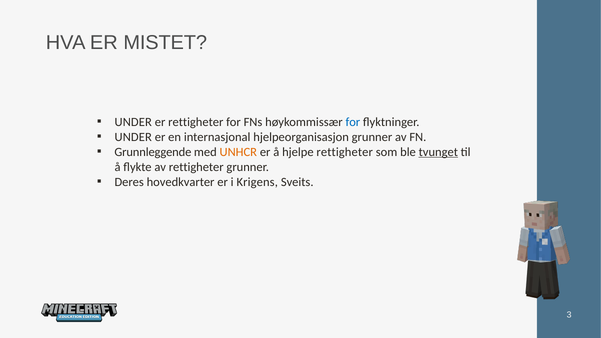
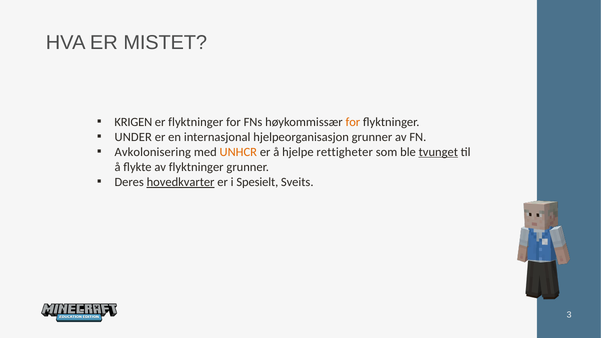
UNDER at (133, 122): UNDER -> KRIGEN
er rettigheter: rettigheter -> flyktninger
for at (353, 122) colour: blue -> orange
Grunnleggende: Grunnleggende -> Avkolonisering
av rettigheter: rettigheter -> flyktninger
hovedkvarter underline: none -> present
Krigens: Krigens -> Spesielt
